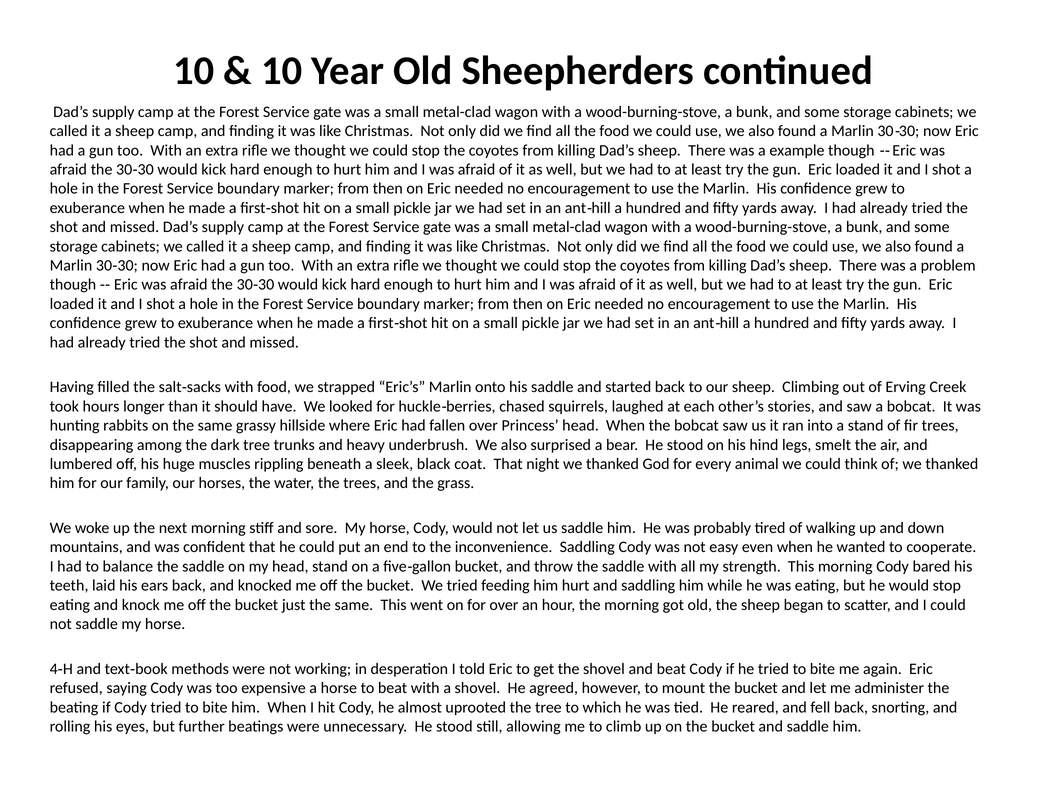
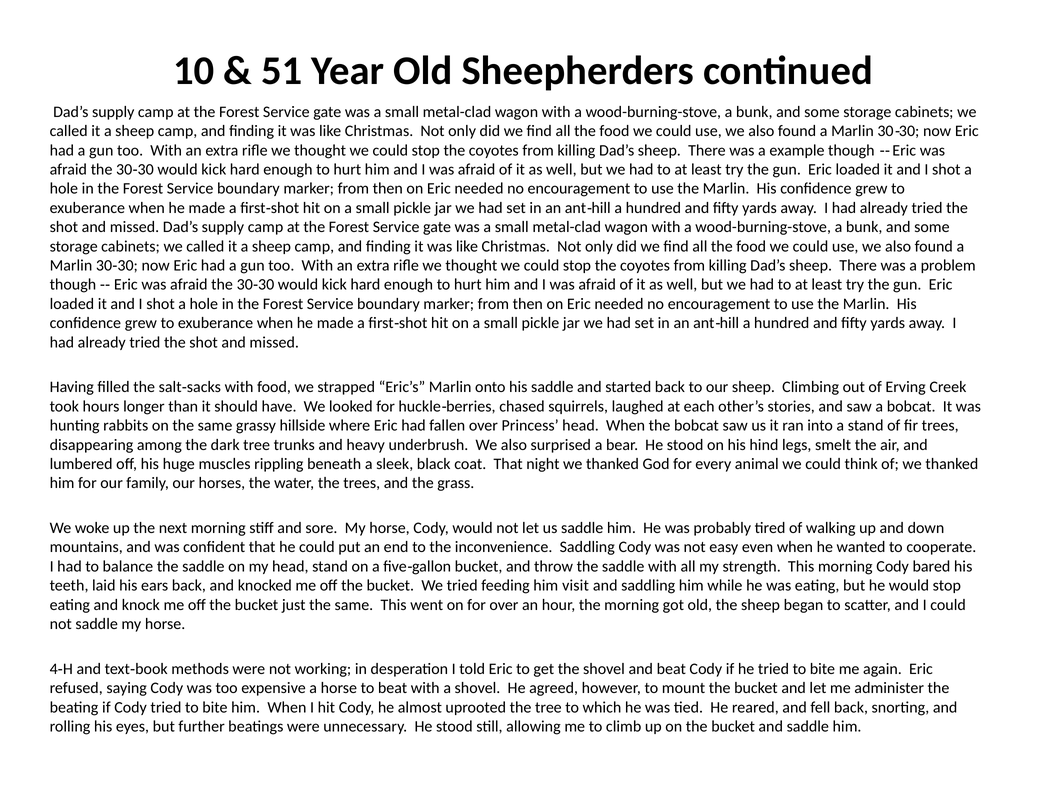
10 at (282, 71): 10 -> 51
him hurt: hurt -> visit
